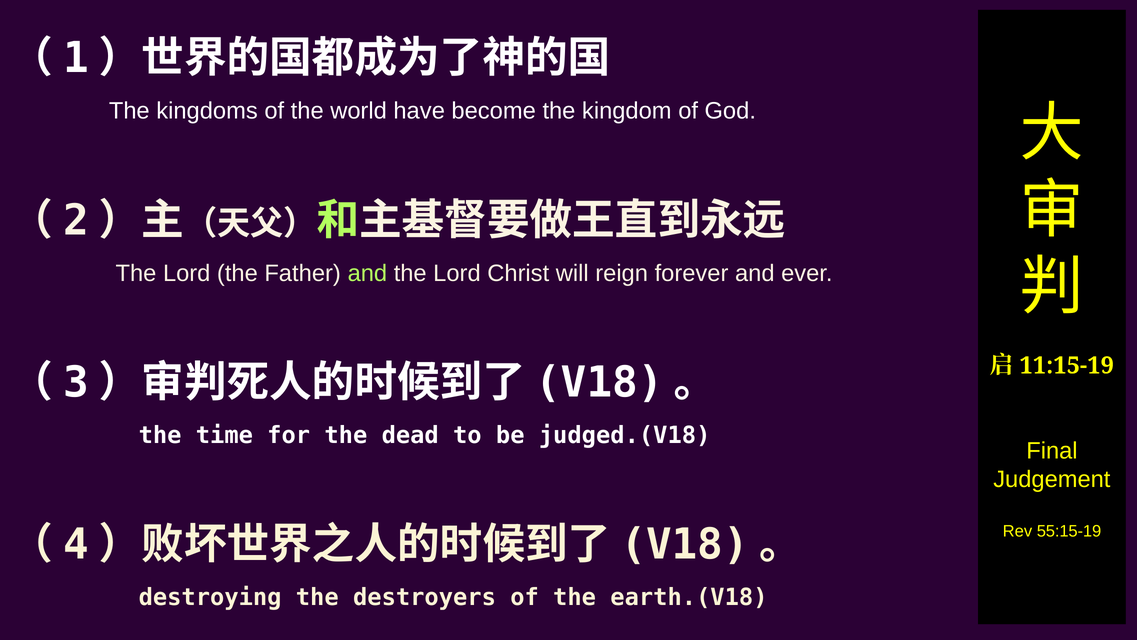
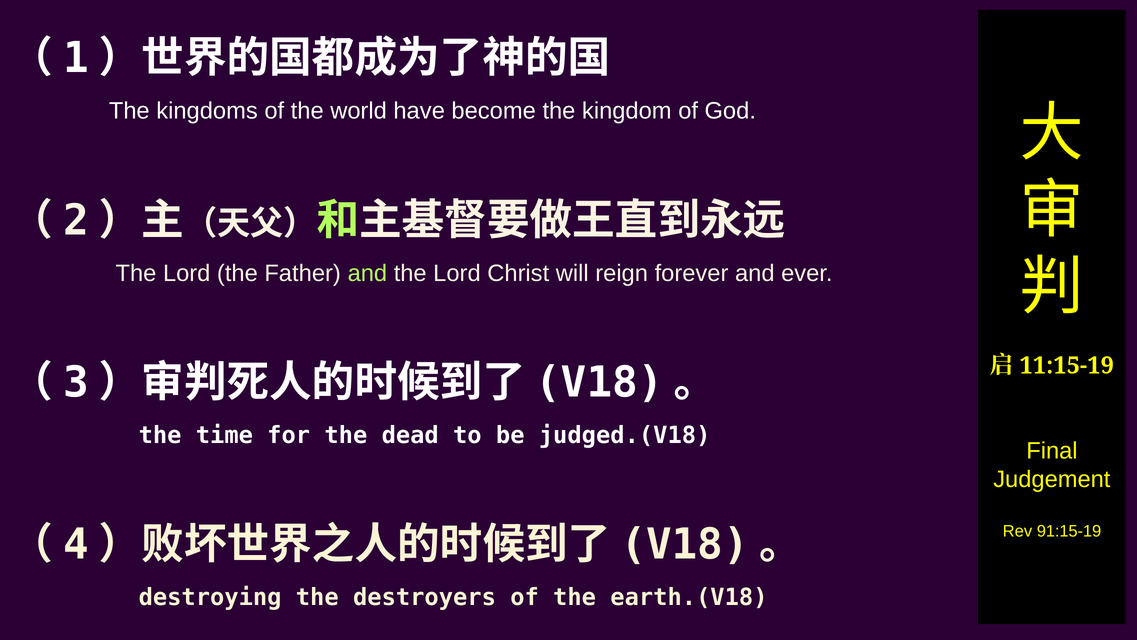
55:15-19: 55:15-19 -> 91:15-19
